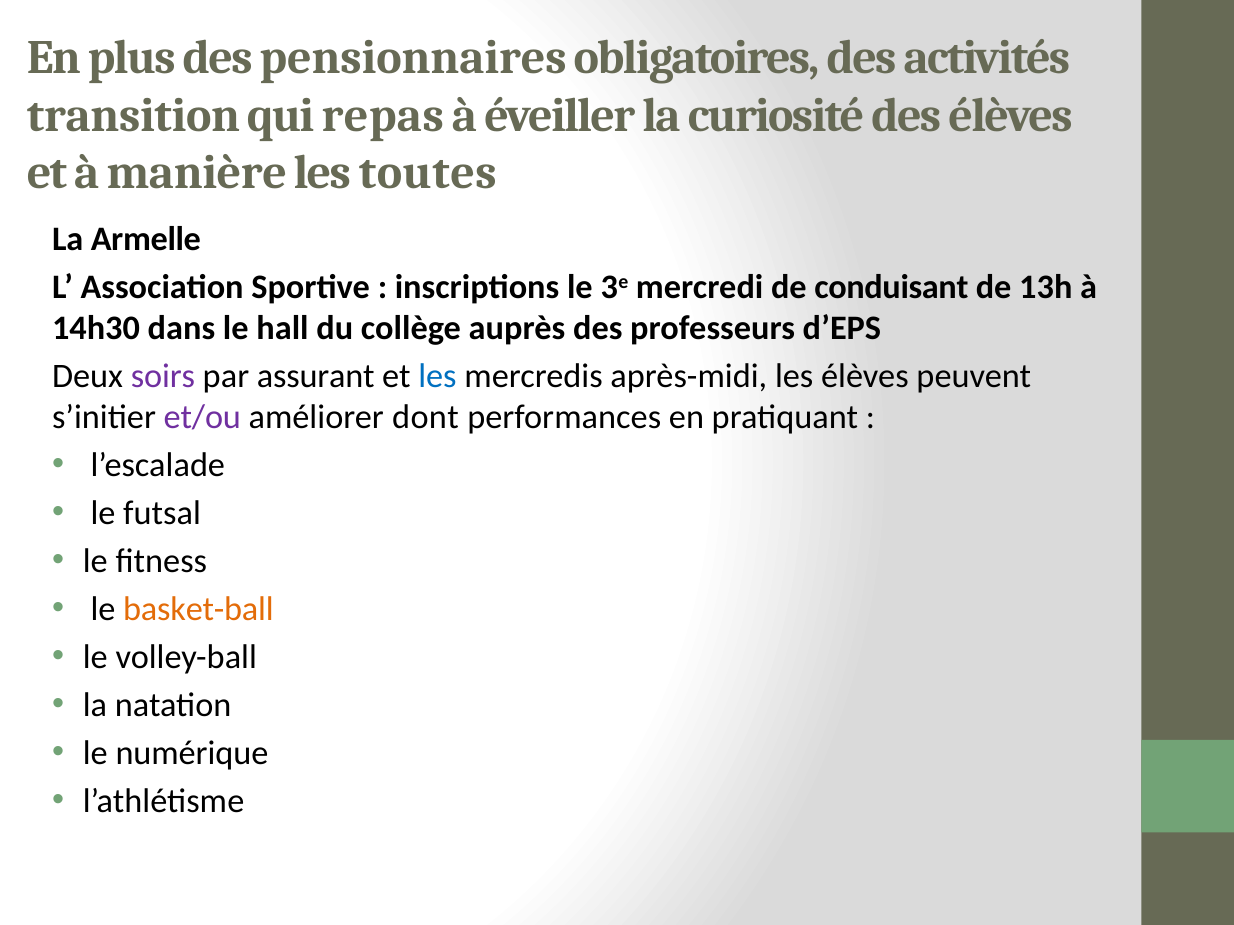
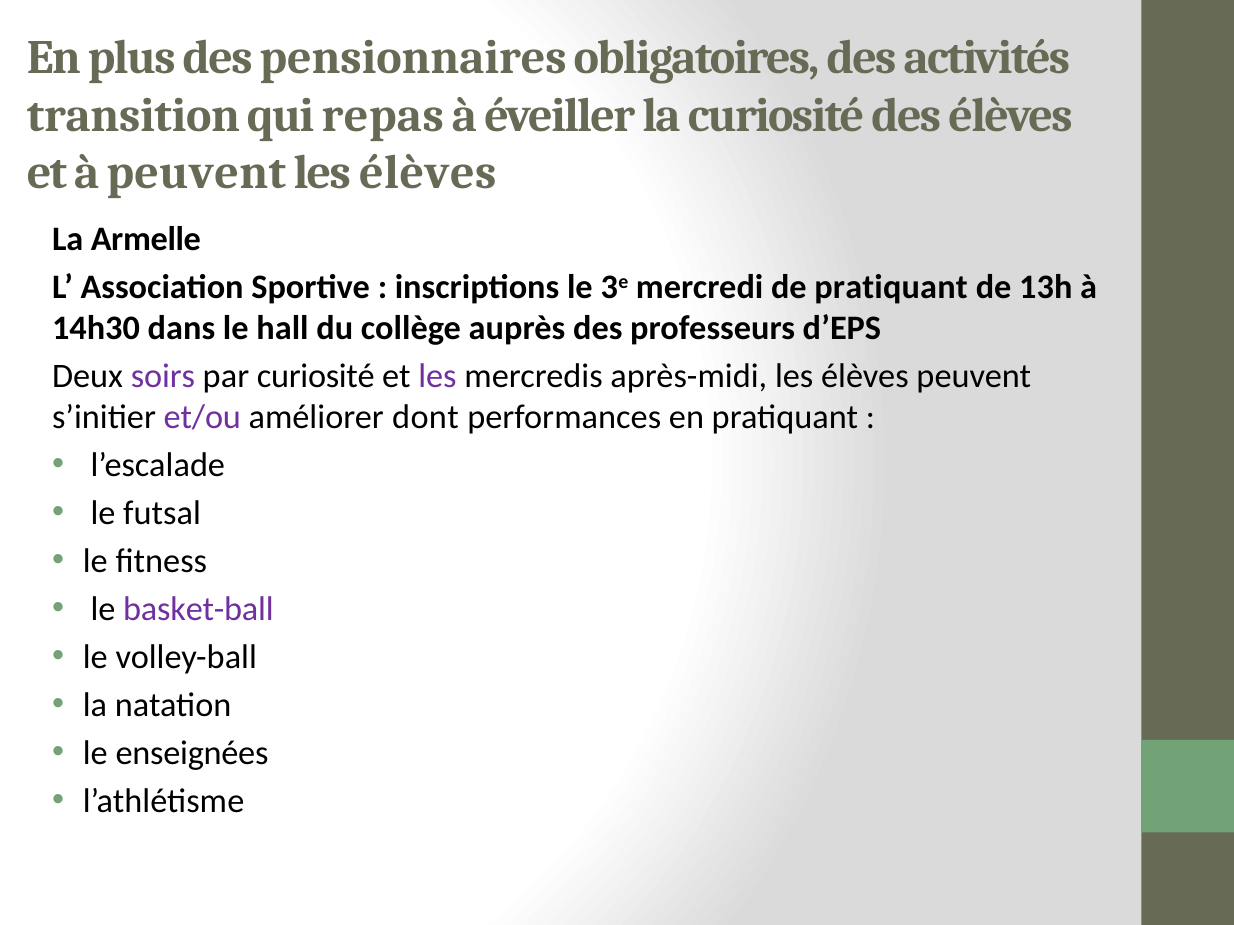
à manière: manière -> peuvent
toutes at (428, 173): toutes -> élèves
de conduisant: conduisant -> pratiquant
par assurant: assurant -> curiosité
les at (437, 376) colour: blue -> purple
basket-ball colour: orange -> purple
numérique: numérique -> enseignées
